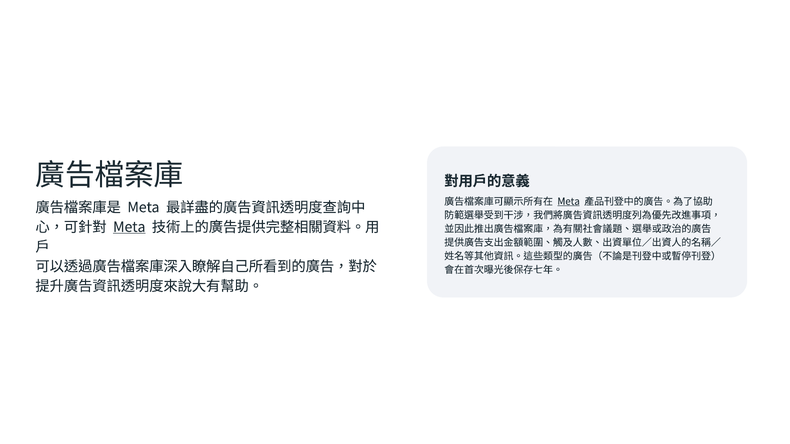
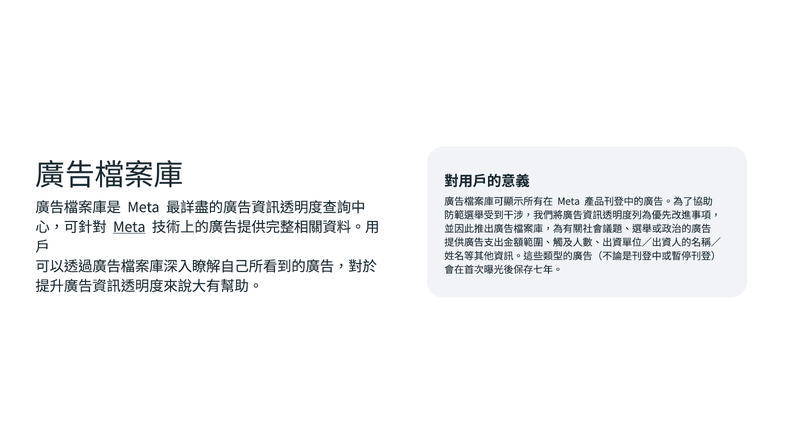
Meta at (569, 202) underline: present -> none
